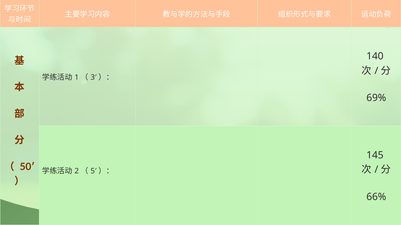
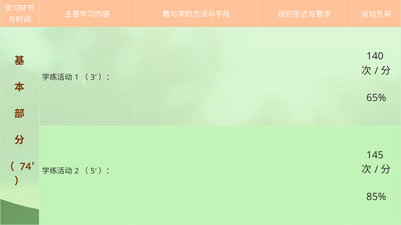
69%: 69% -> 65%
50′: 50′ -> 74′
66%: 66% -> 85%
